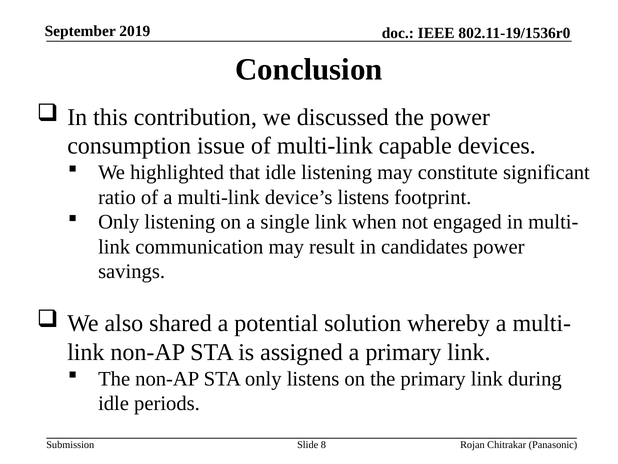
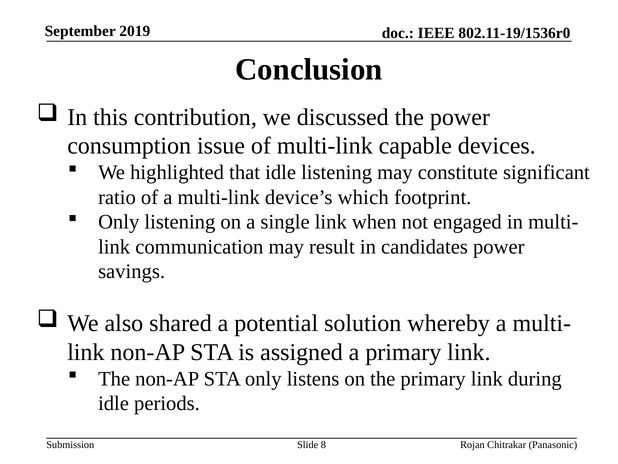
device’s listens: listens -> which
